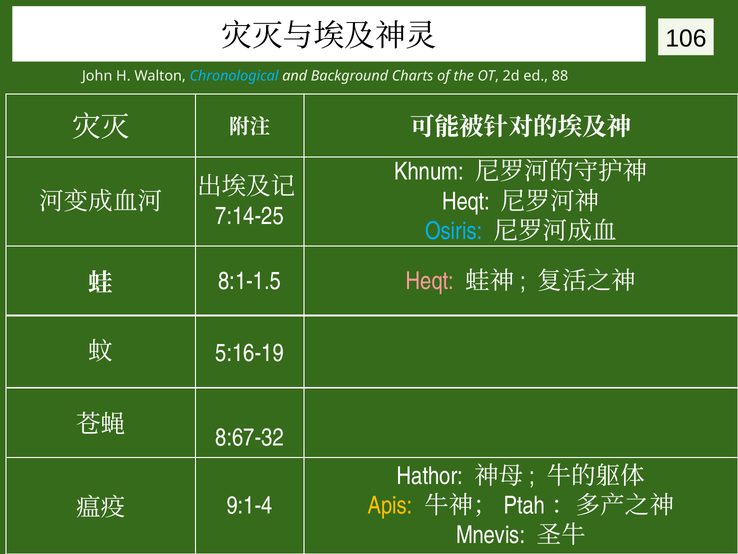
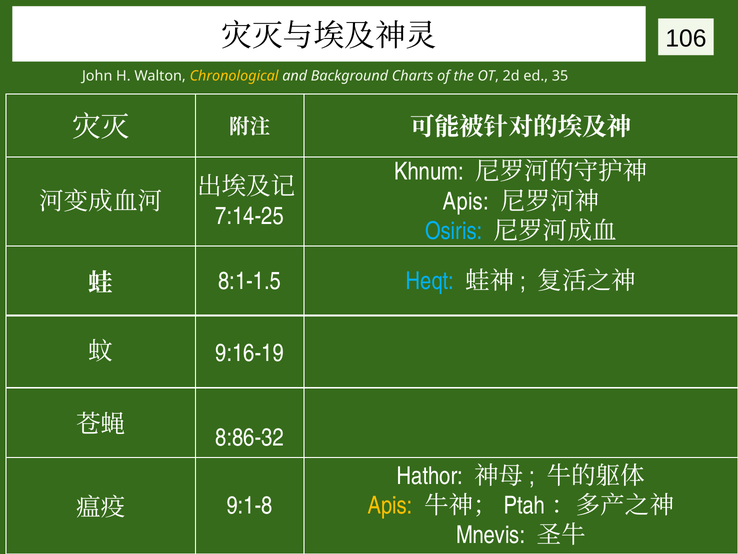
Chronological colour: light blue -> yellow
88: 88 -> 35
Heqt at (466, 201): Heqt -> Apis
Heqt at (430, 281) colour: pink -> light blue
5:16-19: 5:16-19 -> 9:16-19
8:67-32: 8:67-32 -> 8:86-32
9:1-4: 9:1-4 -> 9:1-8
